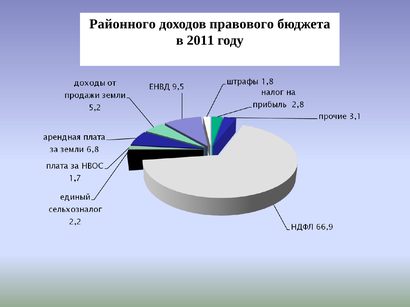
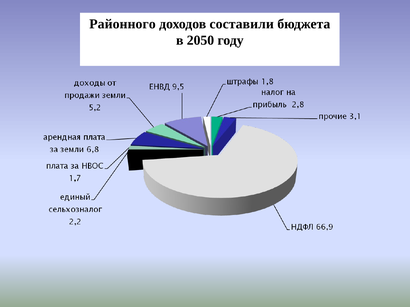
правового: правового -> составили
2011: 2011 -> 2050
